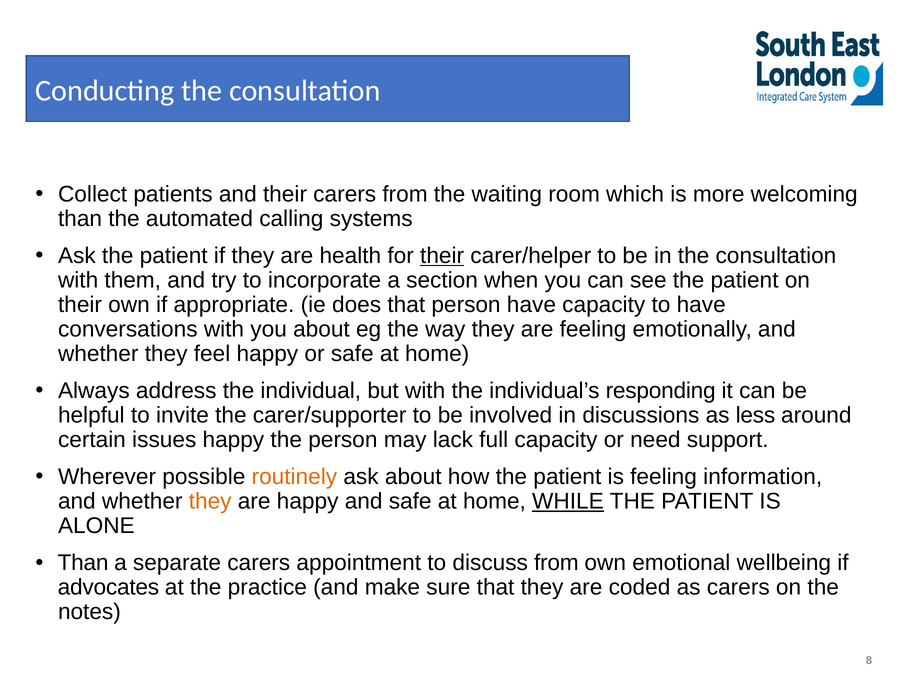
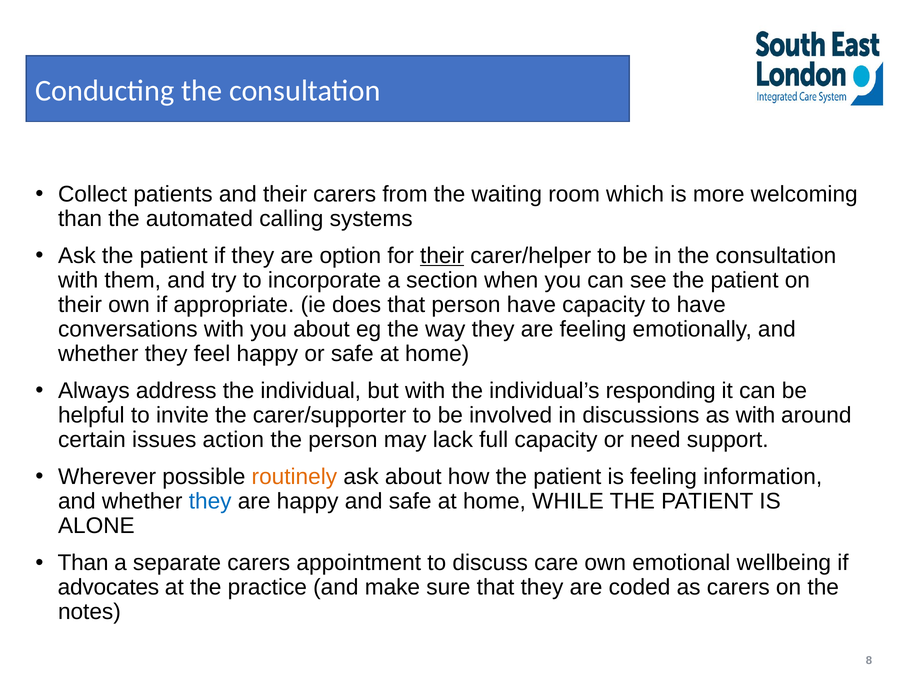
health: health -> option
as less: less -> with
issues happy: happy -> action
they at (210, 501) colour: orange -> blue
WHILE underline: present -> none
discuss from: from -> care
